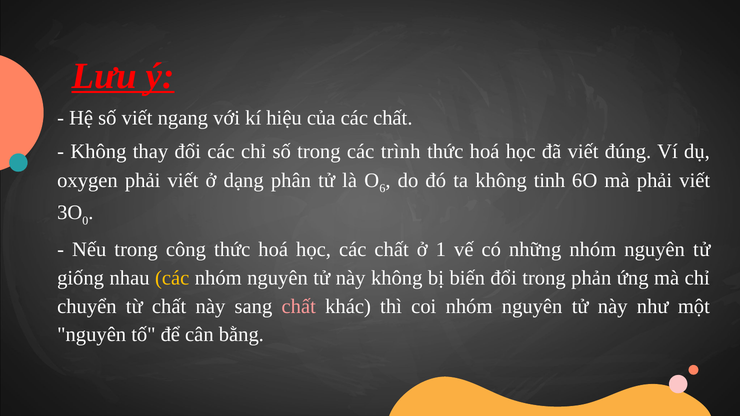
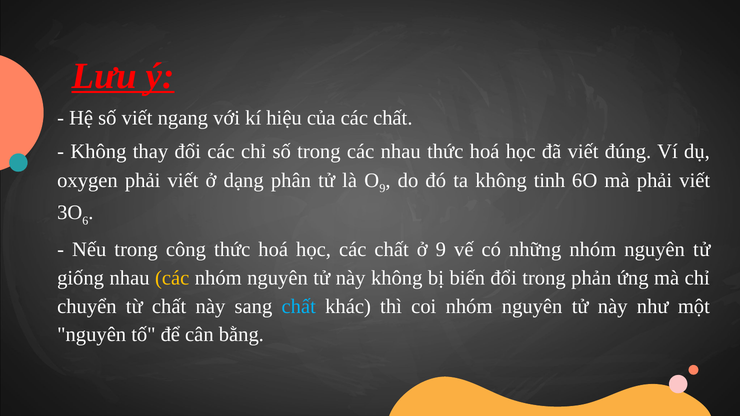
các trình: trình -> nhau
6 at (382, 189): 6 -> 9
0: 0 -> 6
ở 1: 1 -> 9
chất at (299, 306) colour: pink -> light blue
